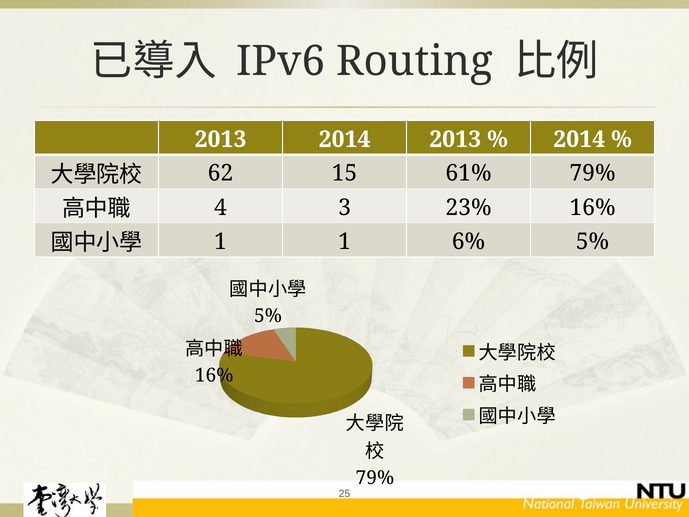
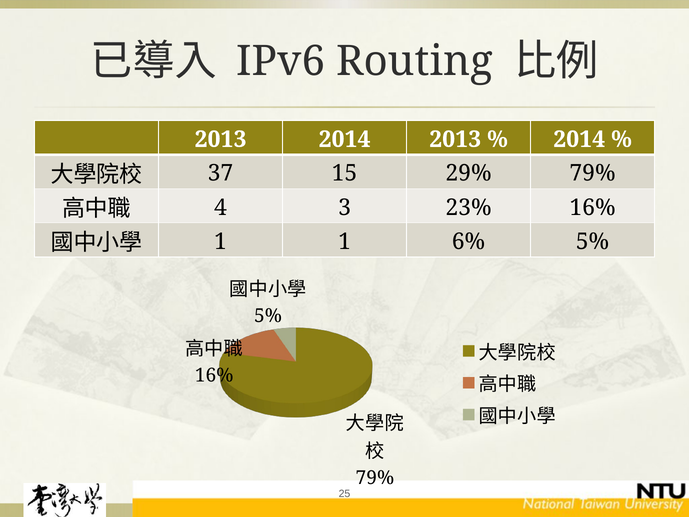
62: 62 -> 37
61%: 61% -> 29%
